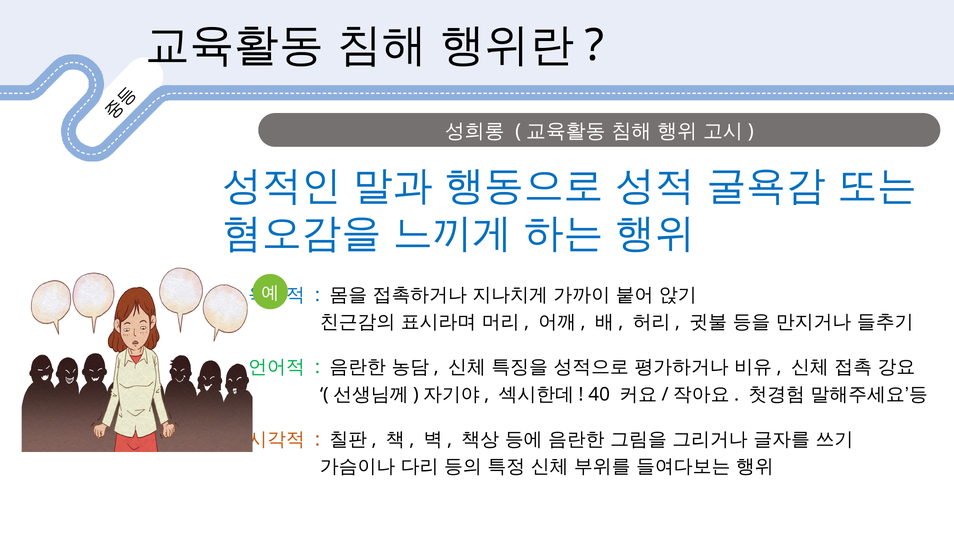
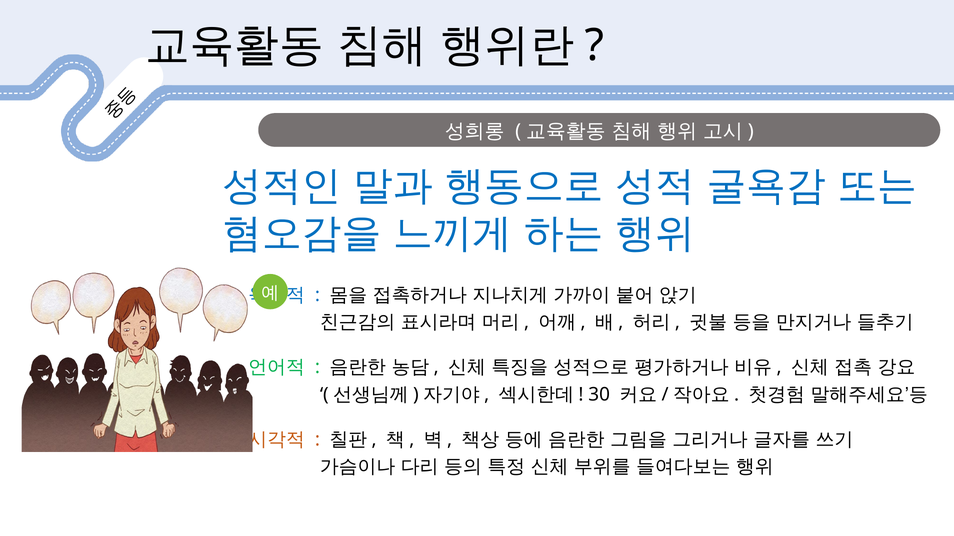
40: 40 -> 30
